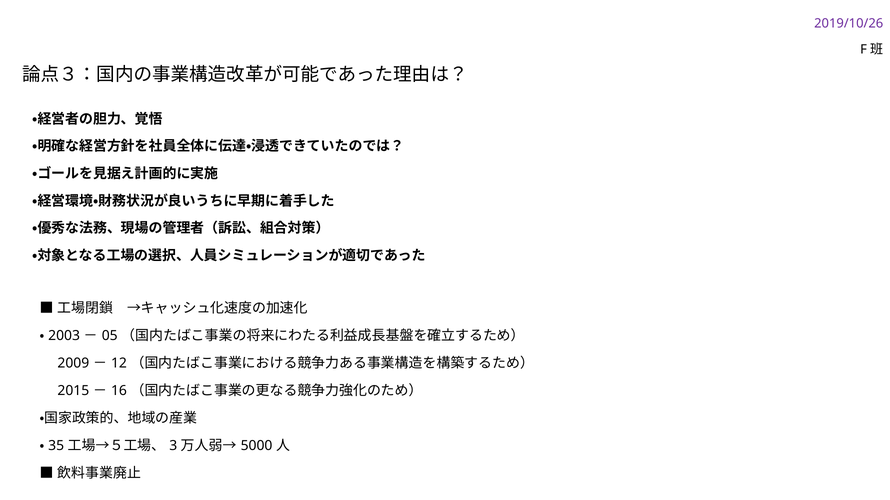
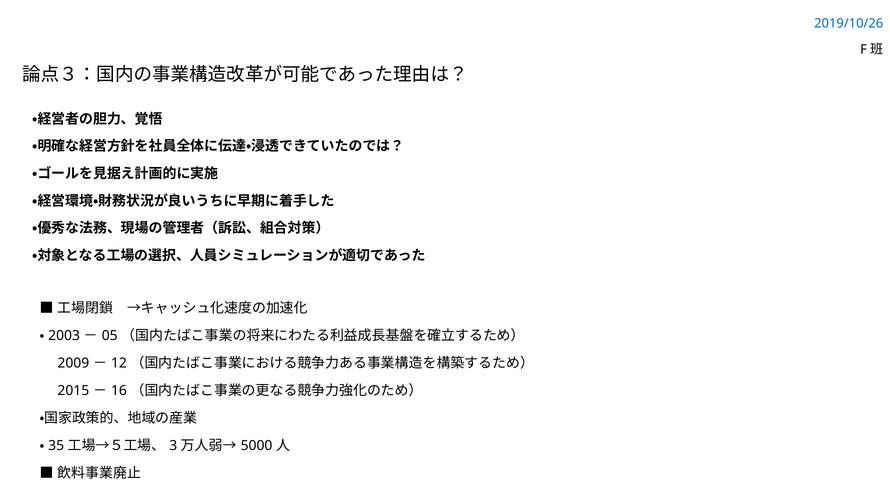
2019/10/26 colour: purple -> blue
